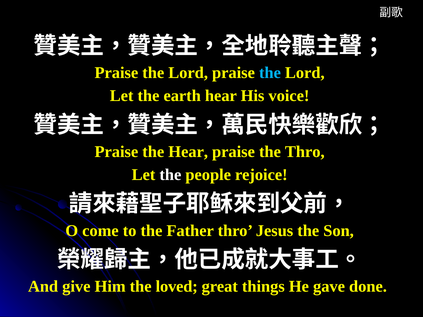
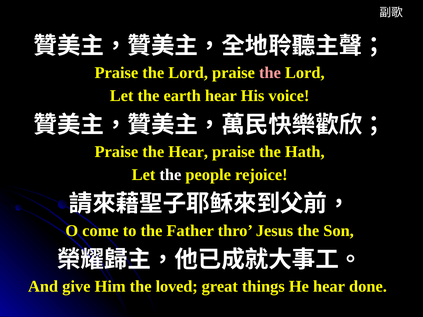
the at (270, 73) colour: light blue -> pink
the Thro: Thro -> Hath
He gave: gave -> hear
